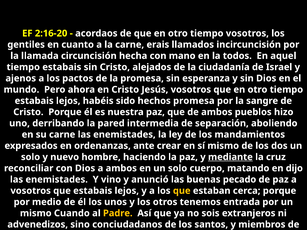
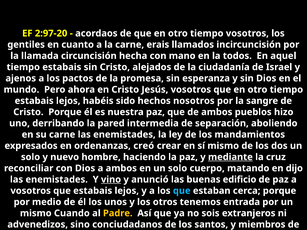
2:16-20: 2:16-20 -> 2:97-20
hechos promesa: promesa -> nosotros
ante: ante -> creó
vino underline: none -> present
pecado: pecado -> edificio
que at (182, 191) colour: yellow -> light blue
